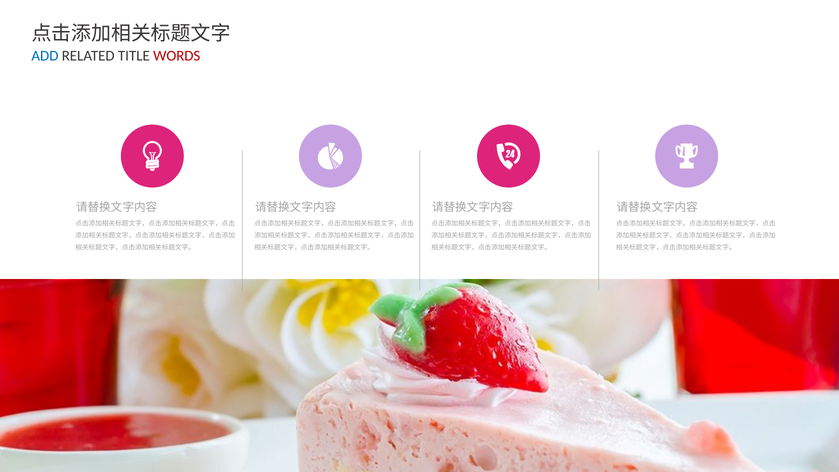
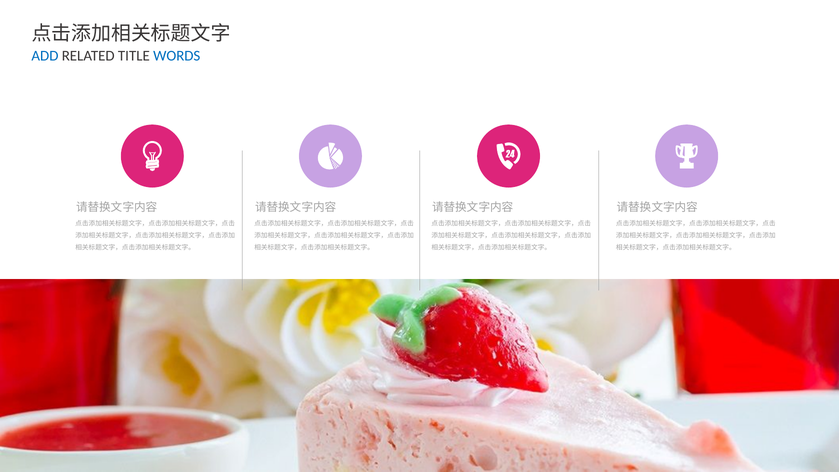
WORDS colour: red -> blue
